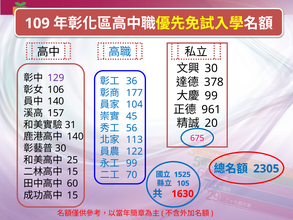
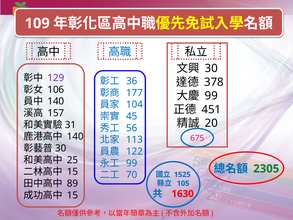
961: 961 -> 451
2305 colour: blue -> green
60: 60 -> 89
